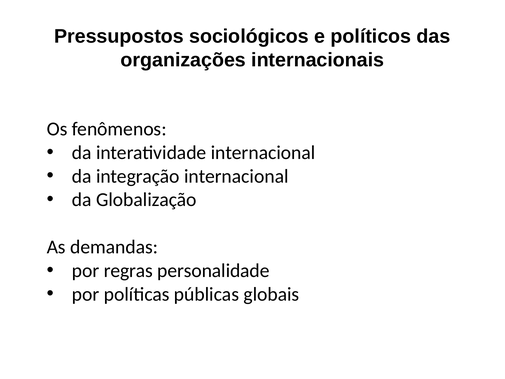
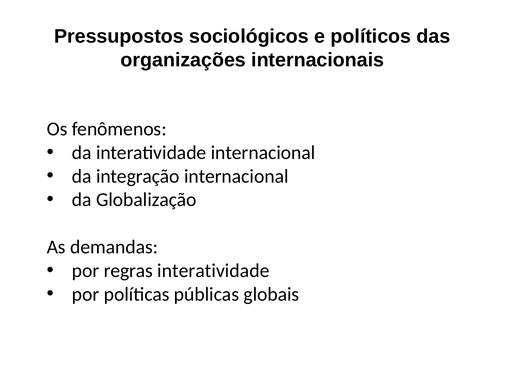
regras personalidade: personalidade -> interatividade
